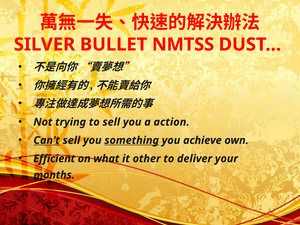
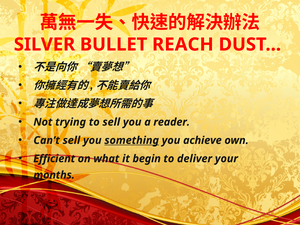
NMTSS: NMTSS -> REACH
action: action -> reader
Can’t underline: present -> none
other: other -> begin
